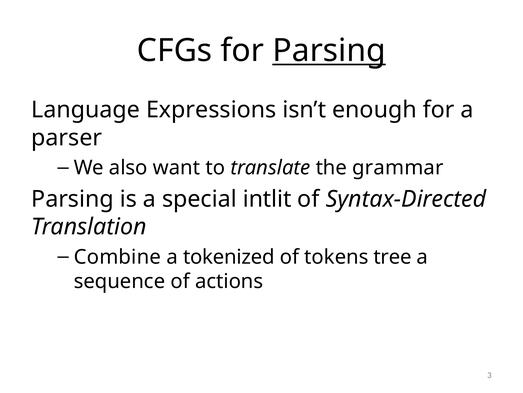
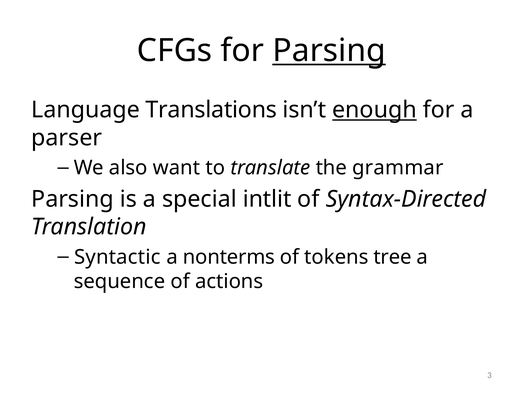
Expressions: Expressions -> Translations
enough underline: none -> present
Combine: Combine -> Syntactic
tokenized: tokenized -> nonterms
